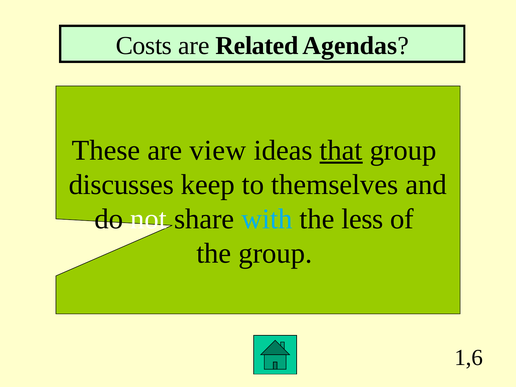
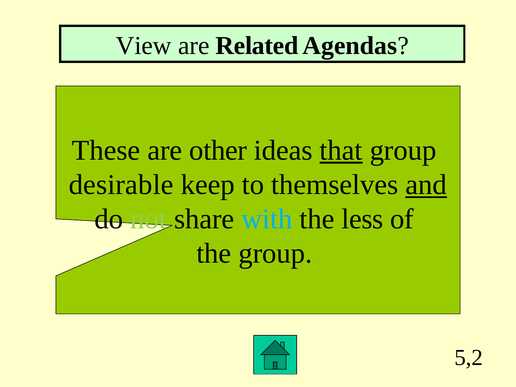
Costs: Costs -> View
view: view -> other
discusses: discusses -> desirable
and underline: none -> present
not colour: white -> light green
1,6: 1,6 -> 5,2
